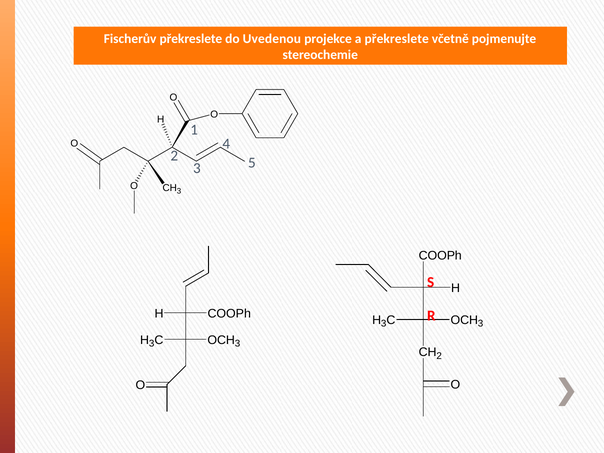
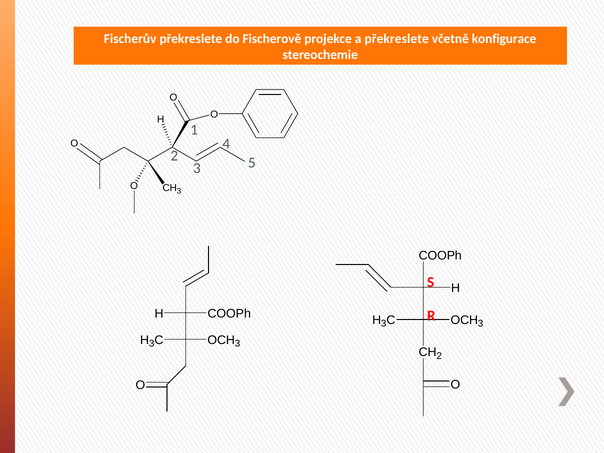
Uvedenou: Uvedenou -> Fischerově
pojmenujte: pojmenujte -> konfigurace
